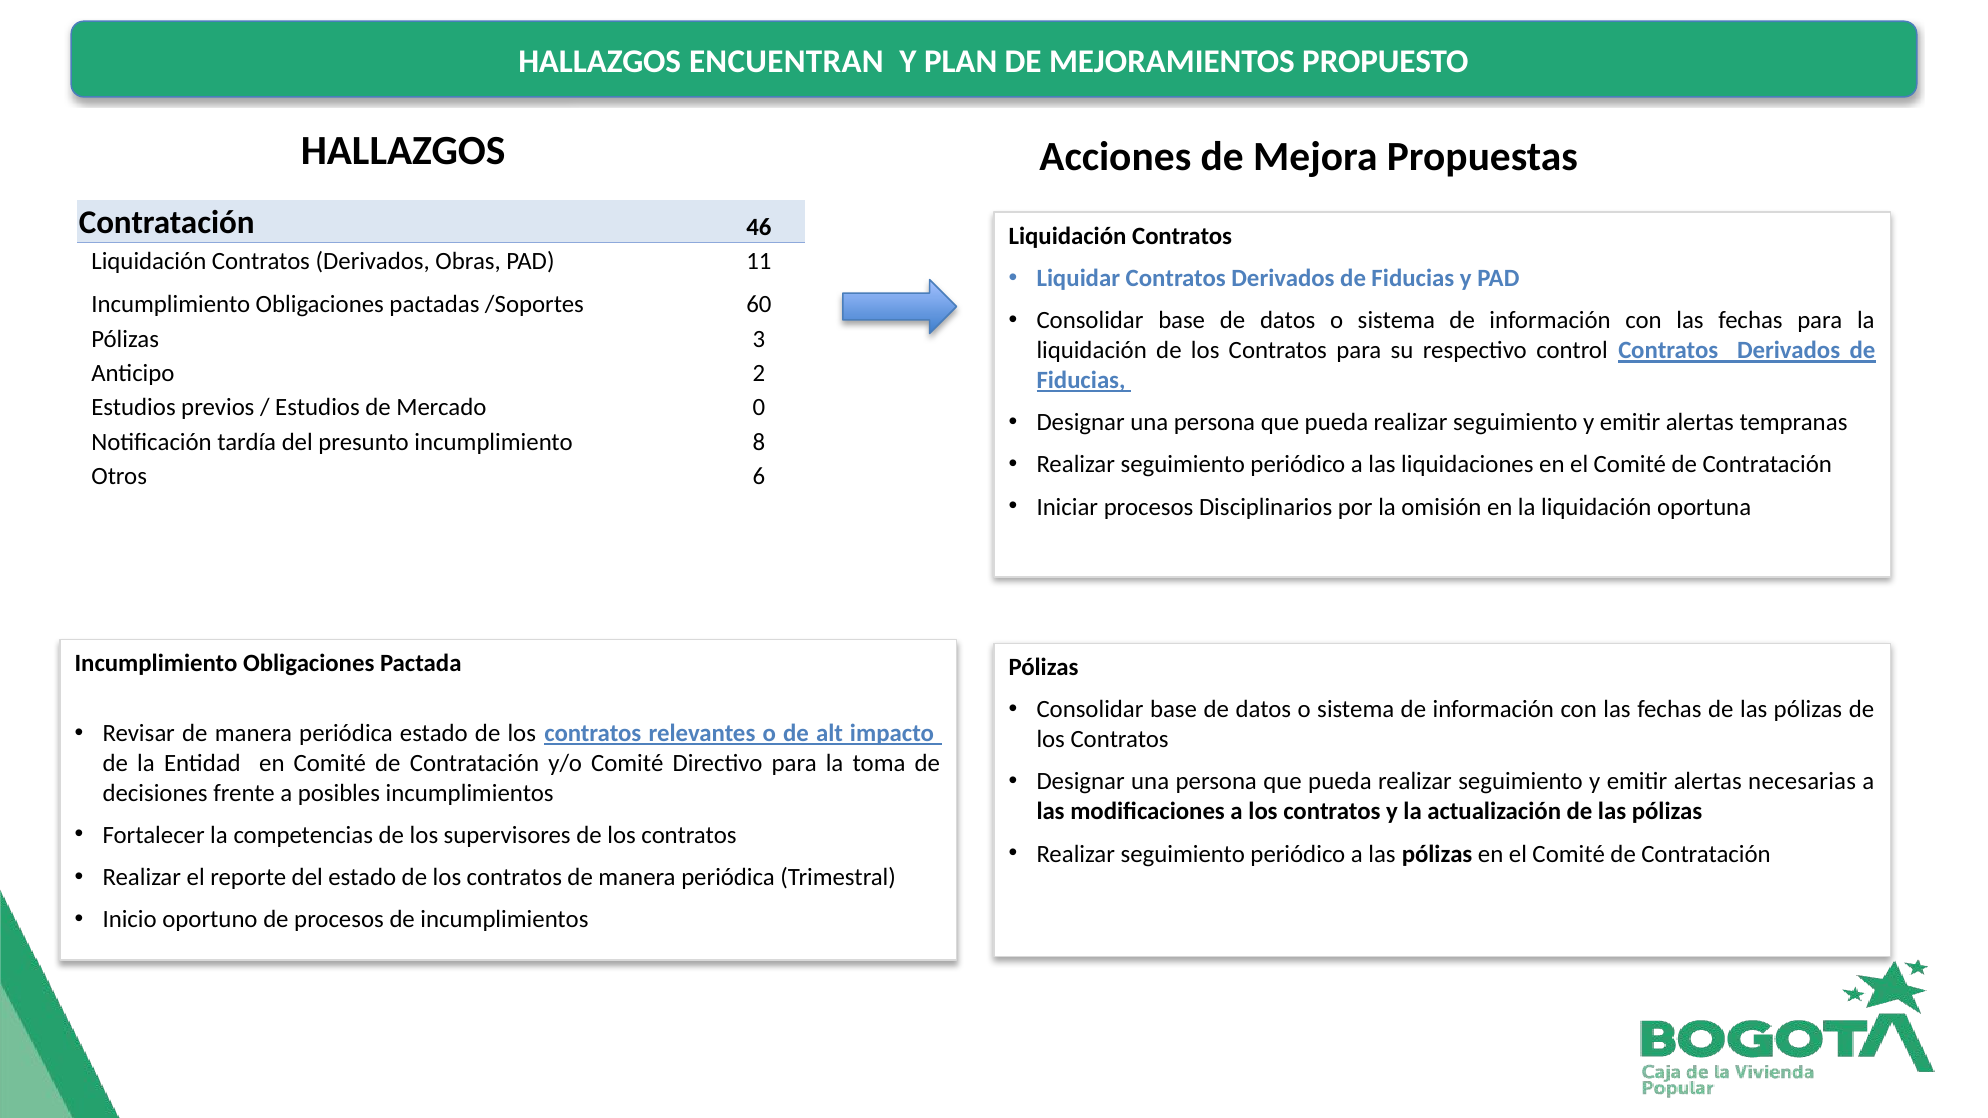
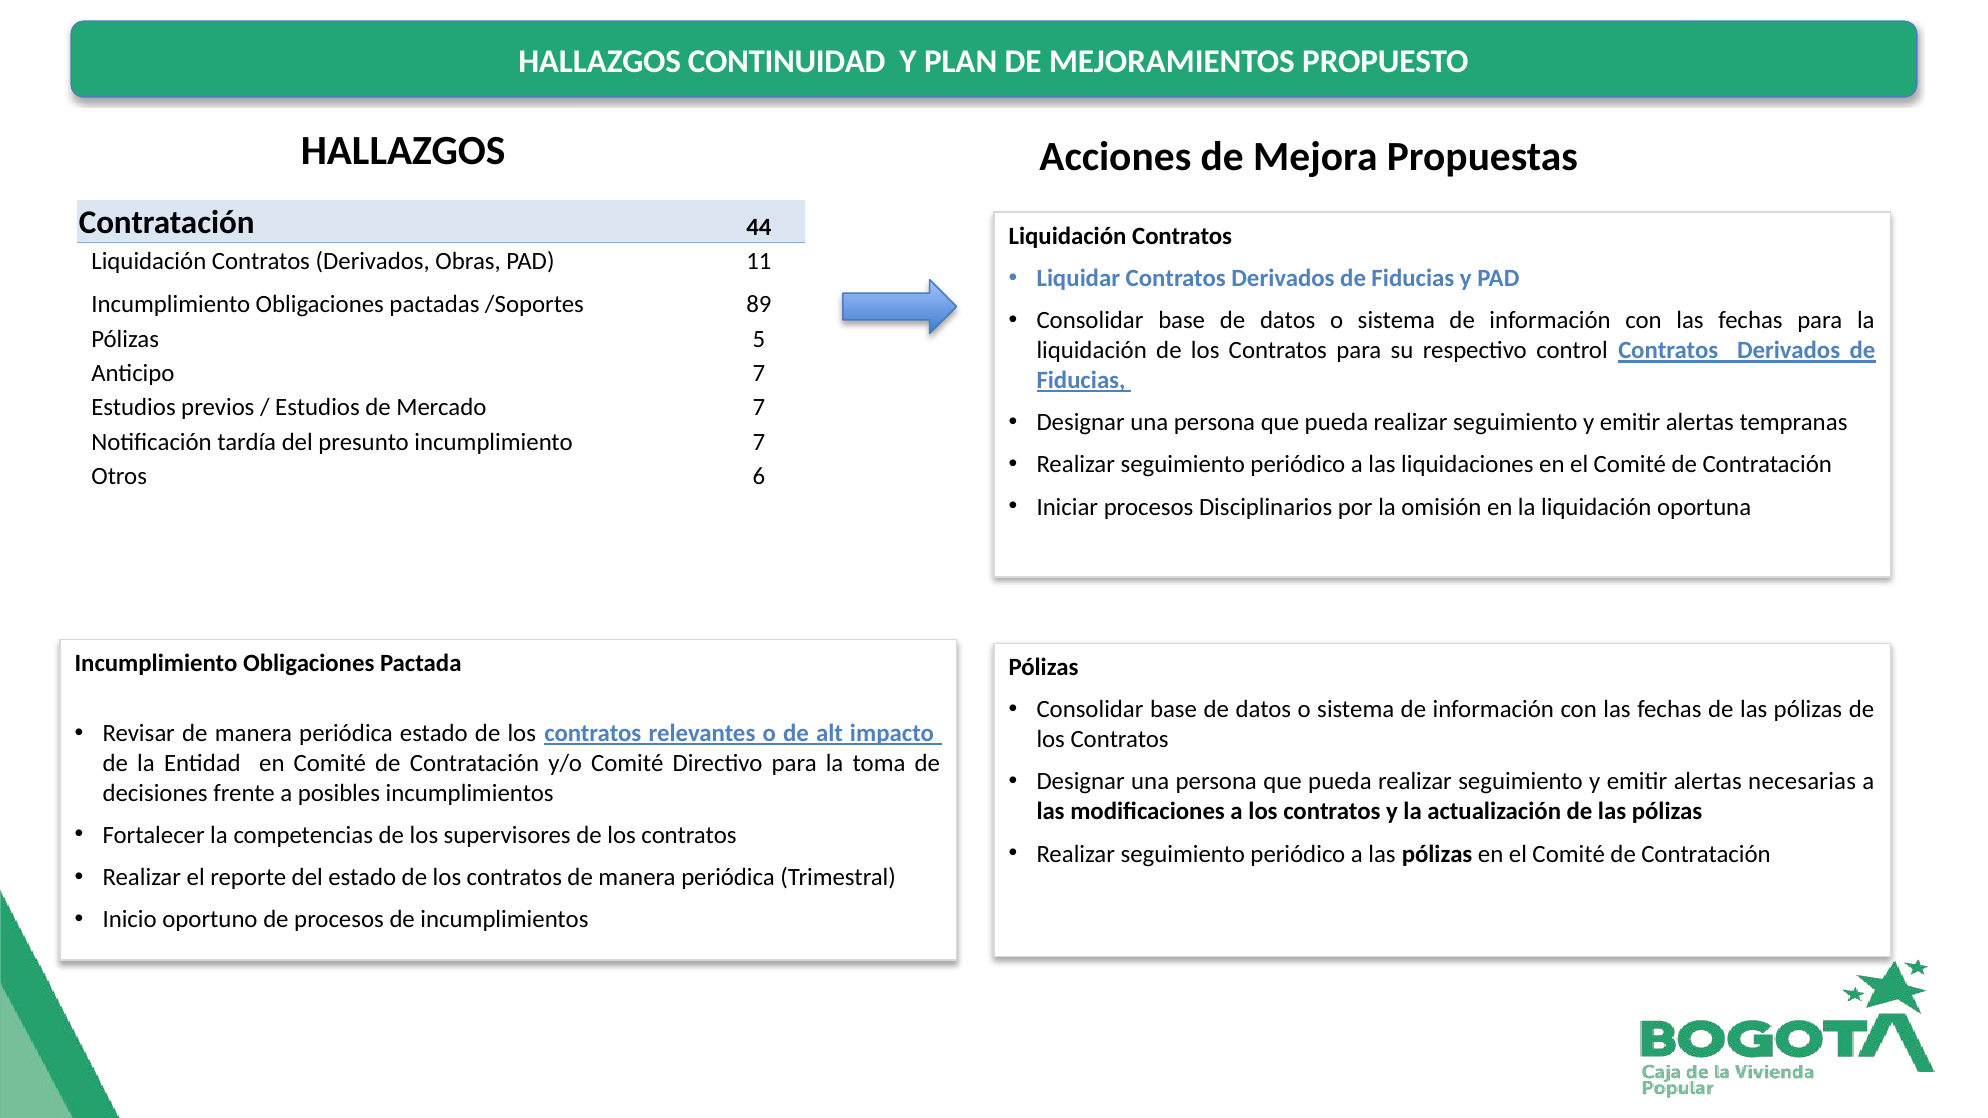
ENCUENTRAN: ENCUENTRAN -> CONTINUIDAD
46: 46 -> 44
60: 60 -> 89
3: 3 -> 5
Anticipo 2: 2 -> 7
Mercado 0: 0 -> 7
incumplimiento 8: 8 -> 7
